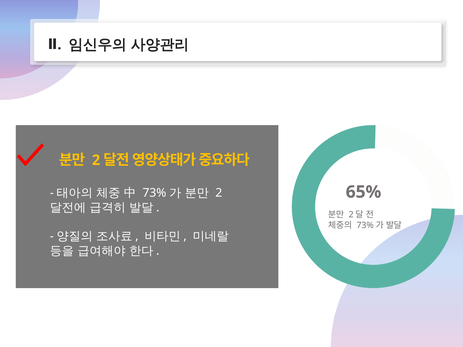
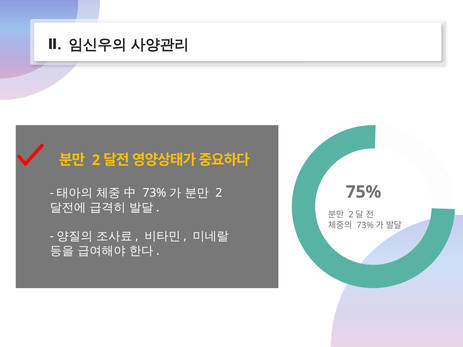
65%: 65% -> 75%
